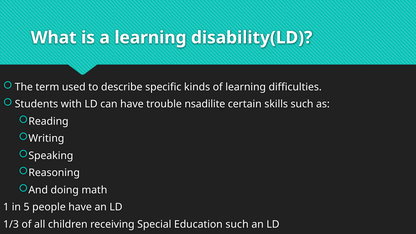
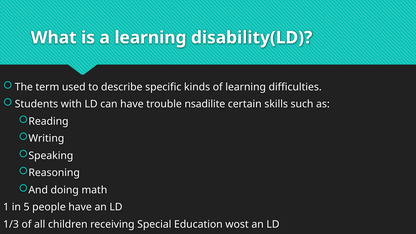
Education such: such -> wost
